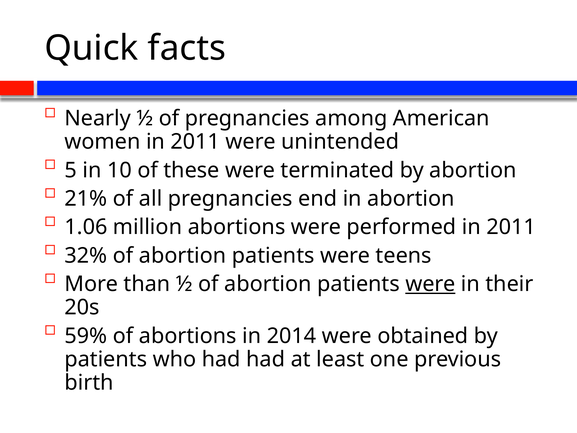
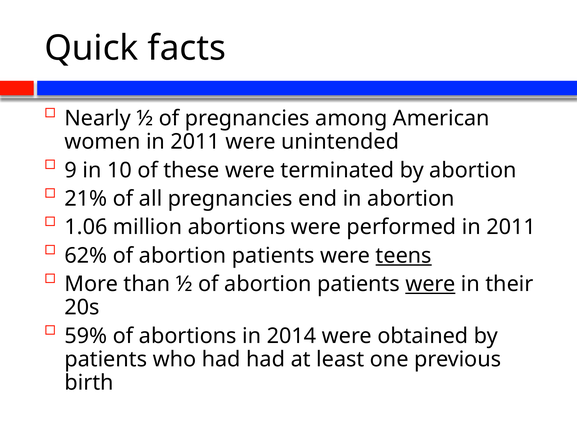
5: 5 -> 9
32%: 32% -> 62%
teens underline: none -> present
